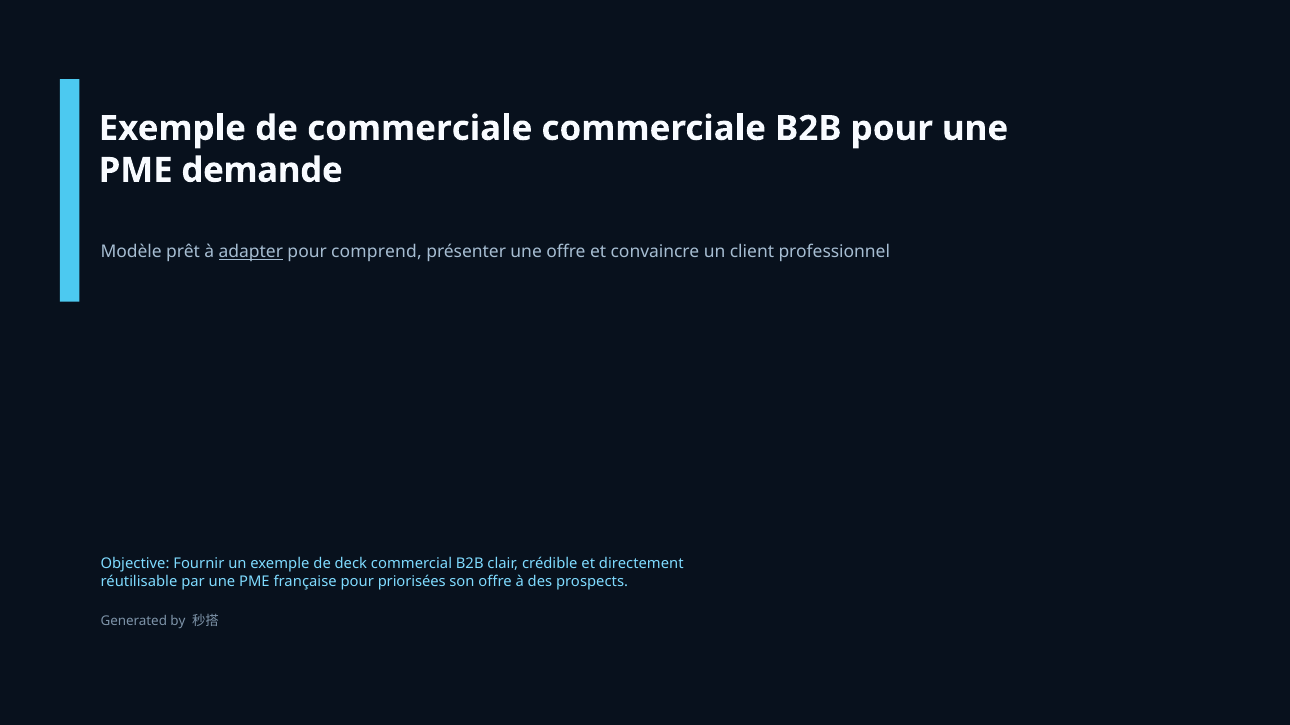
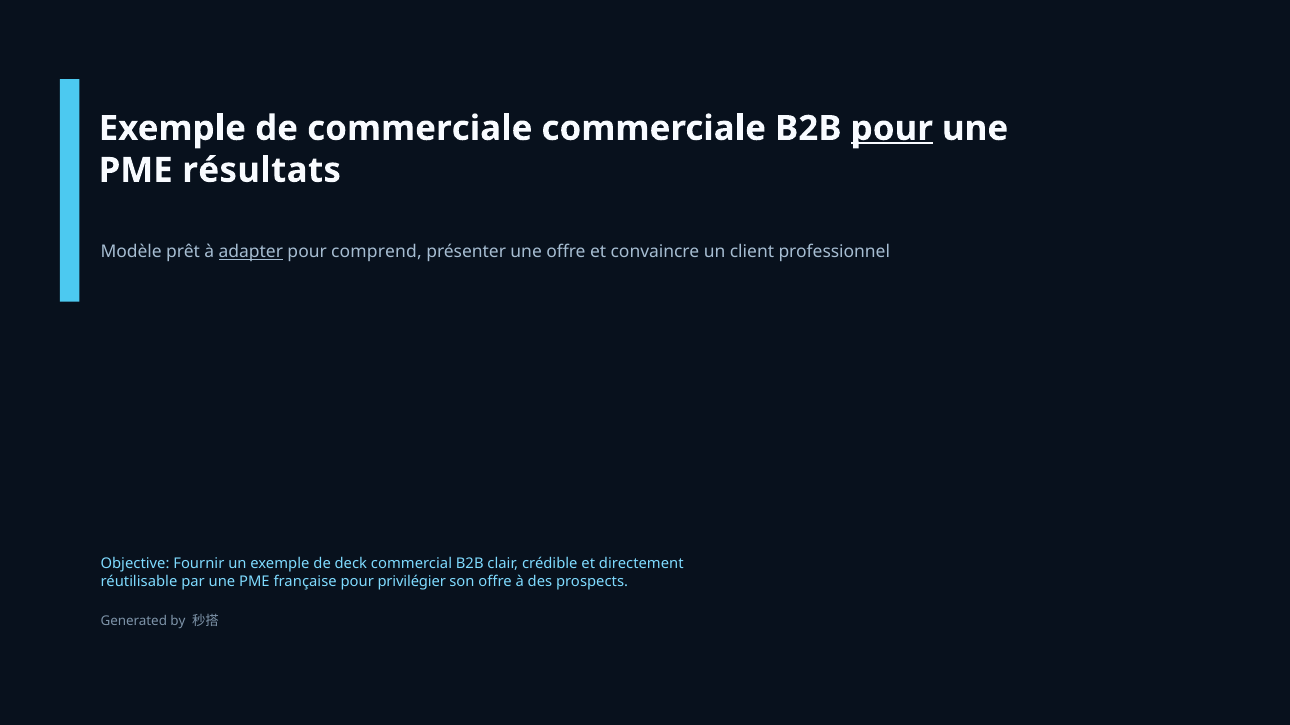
pour at (892, 129) underline: none -> present
demande: demande -> résultats
priorisées: priorisées -> privilégier
